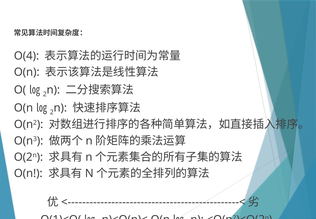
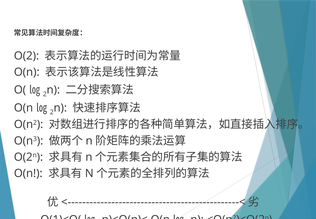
O(4: O(4 -> O(2
